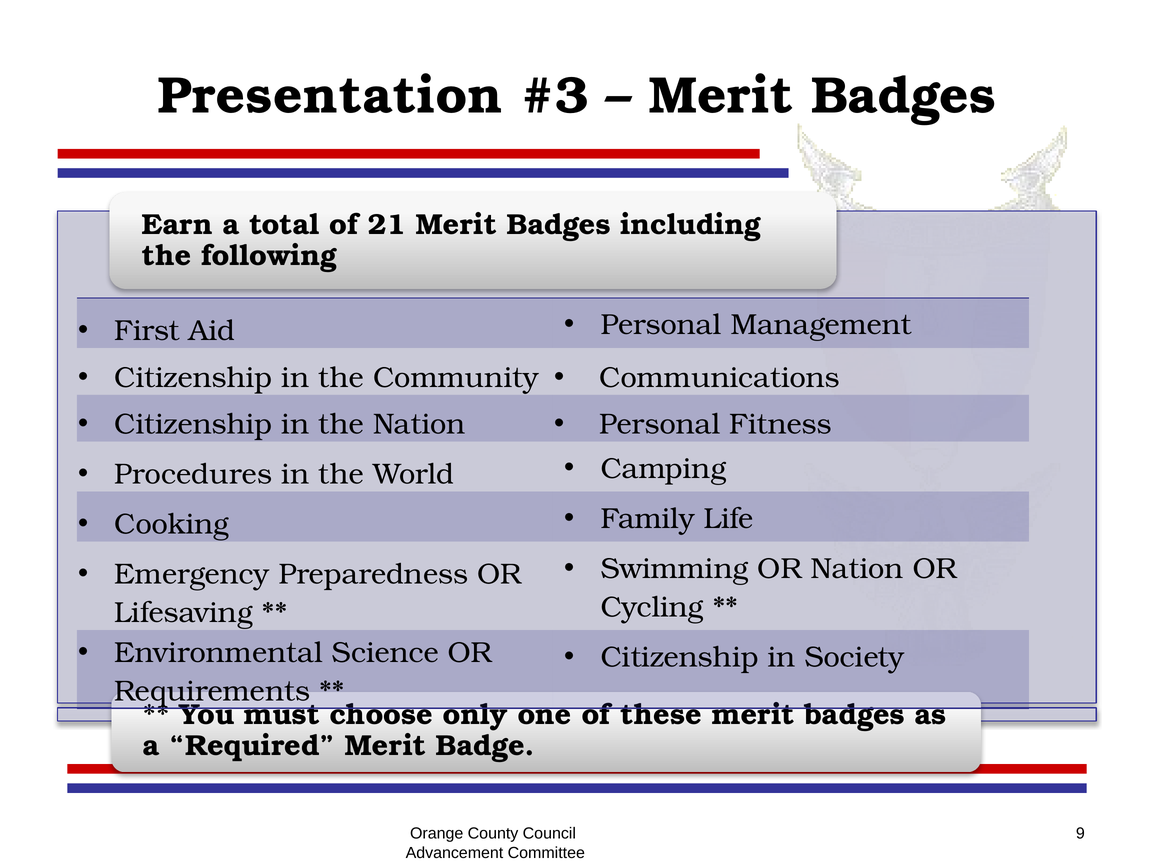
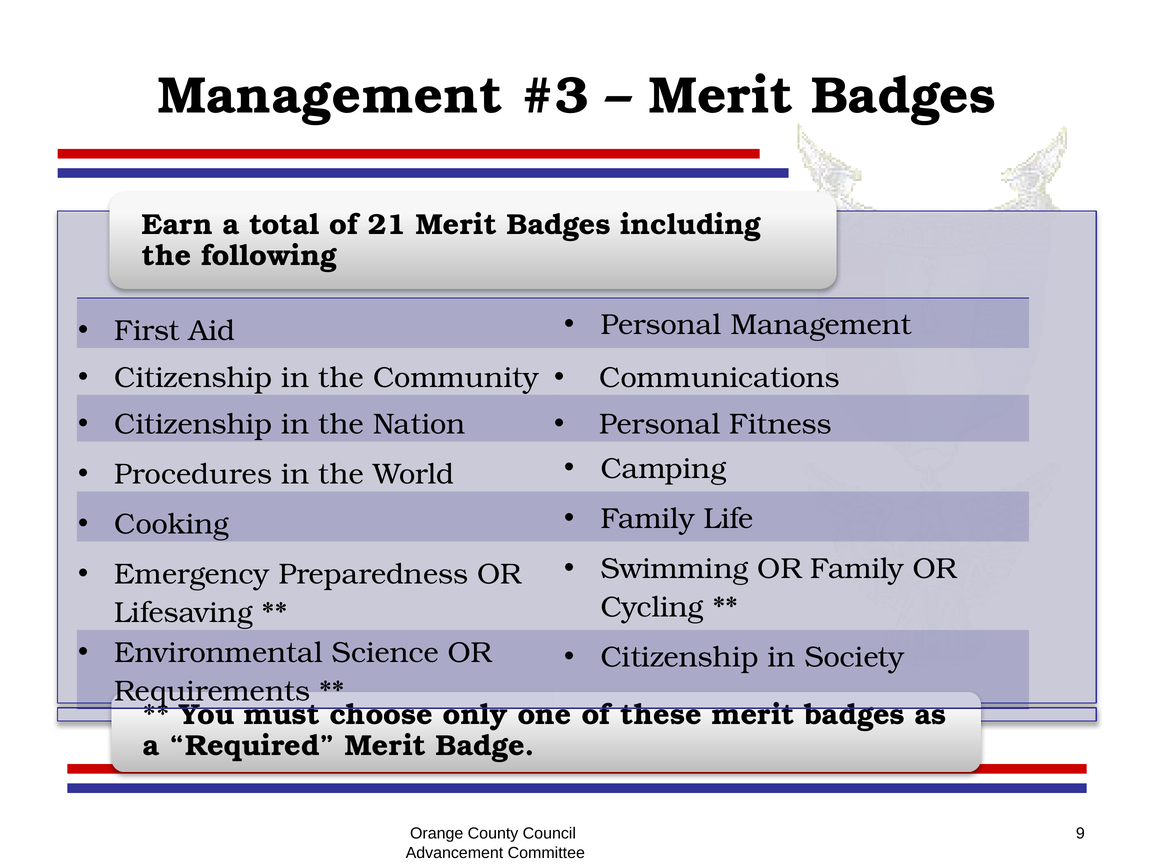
Presentation at (330, 96): Presentation -> Management
OR Nation: Nation -> Family
